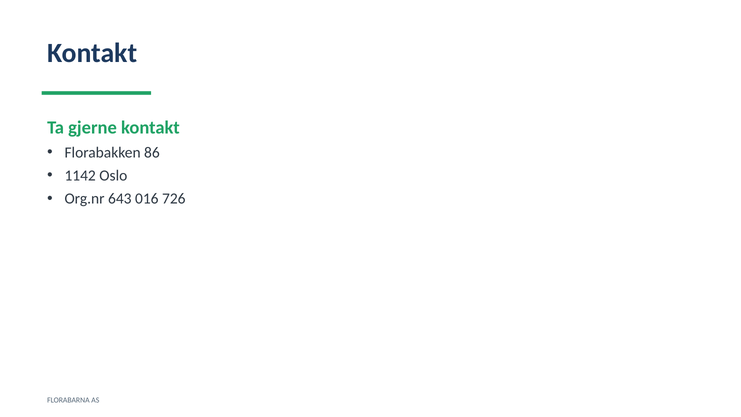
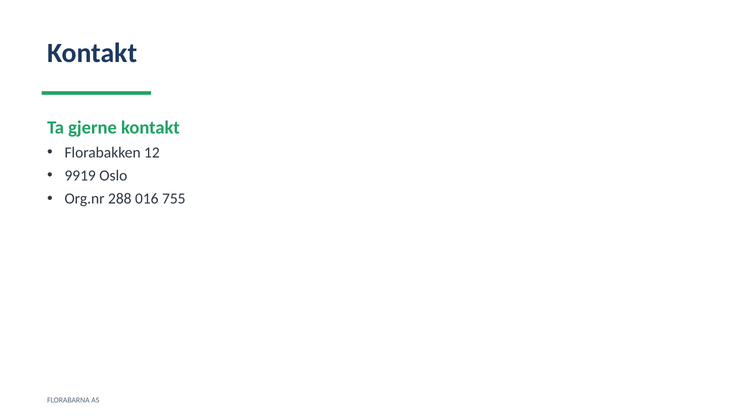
86: 86 -> 12
1142: 1142 -> 9919
643: 643 -> 288
726: 726 -> 755
